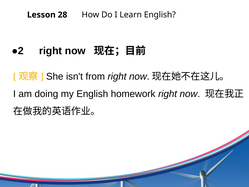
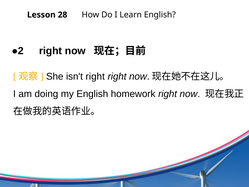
isn't from: from -> right
